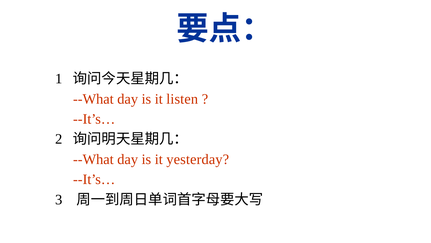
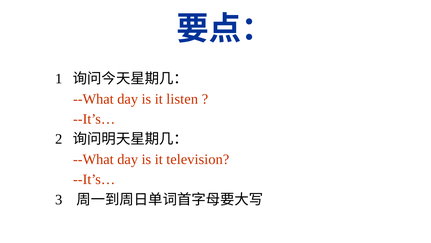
yesterday: yesterday -> television
